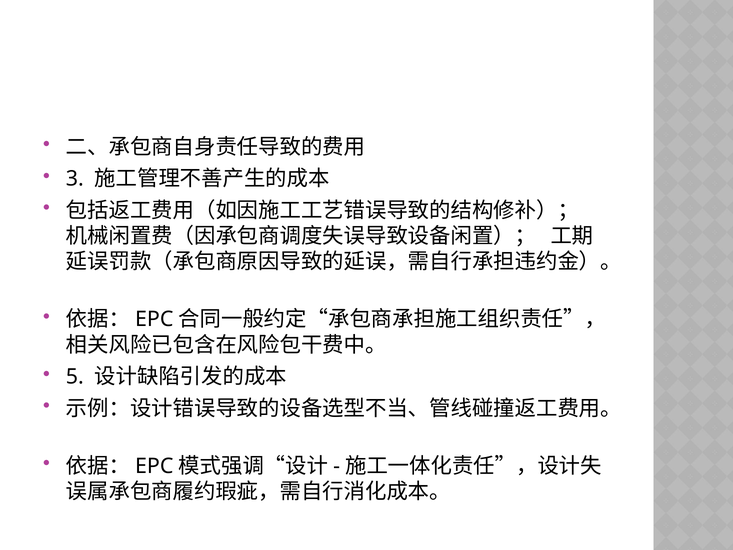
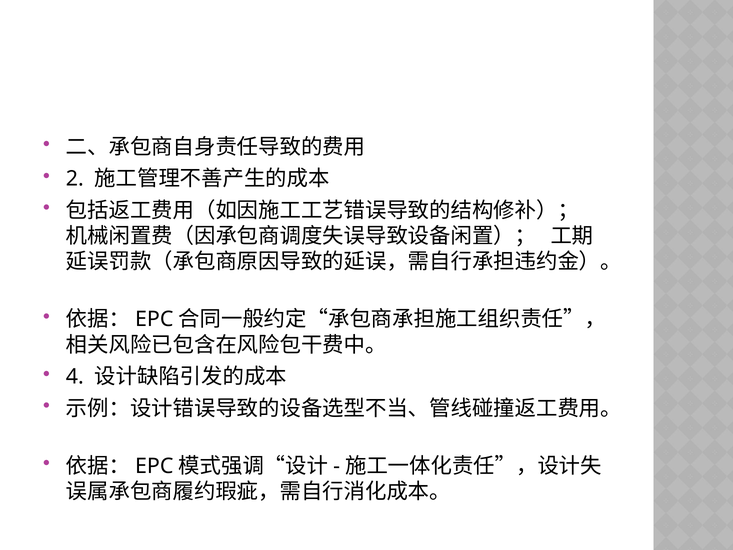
3: 3 -> 2
5: 5 -> 4
